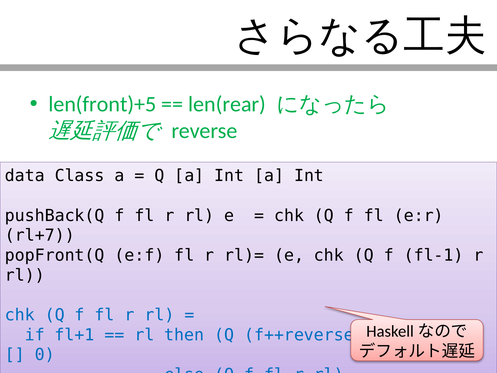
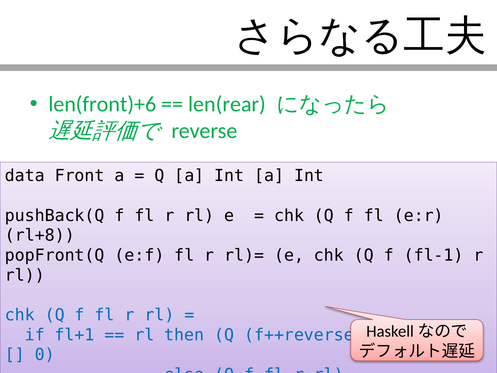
len(front)+5: len(front)+5 -> len(front)+6
Class: Class -> Front
rl+7: rl+7 -> rl+8
